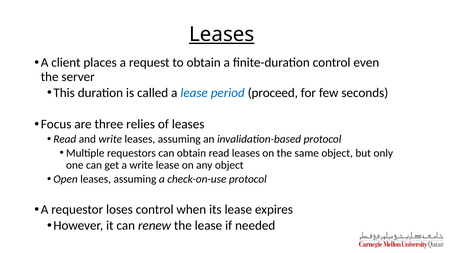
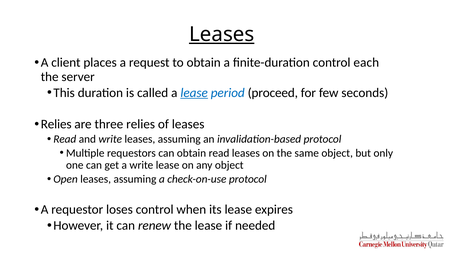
even: even -> each
lease at (194, 93) underline: none -> present
Focus at (56, 124): Focus -> Relies
